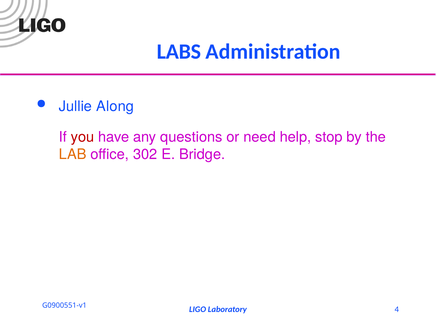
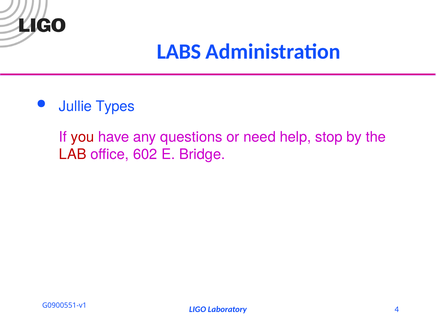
Along: Along -> Types
LAB colour: orange -> red
302: 302 -> 602
